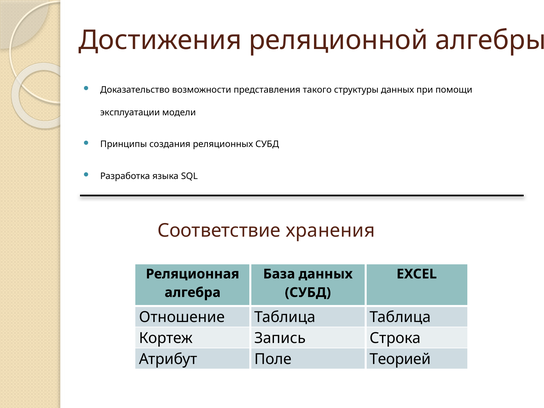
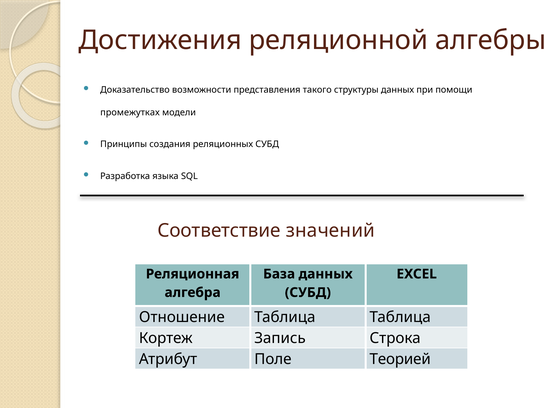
эксплуатации: эксплуатации -> промежутках
хранения: хранения -> значений
